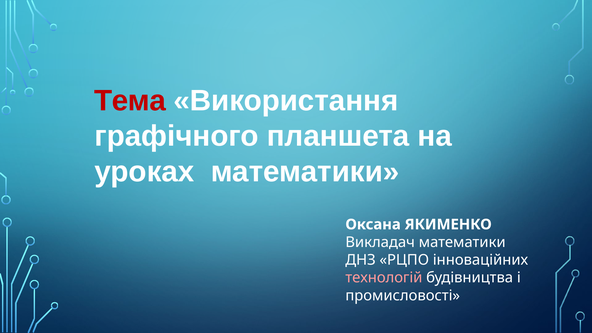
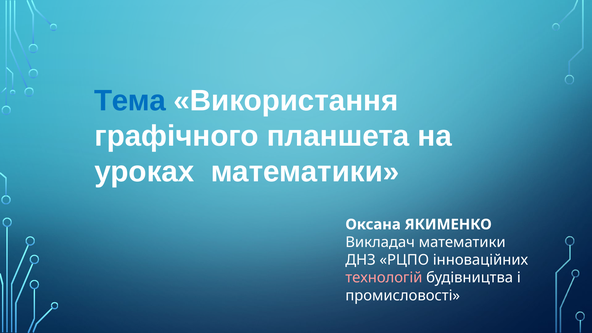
Тема colour: red -> blue
